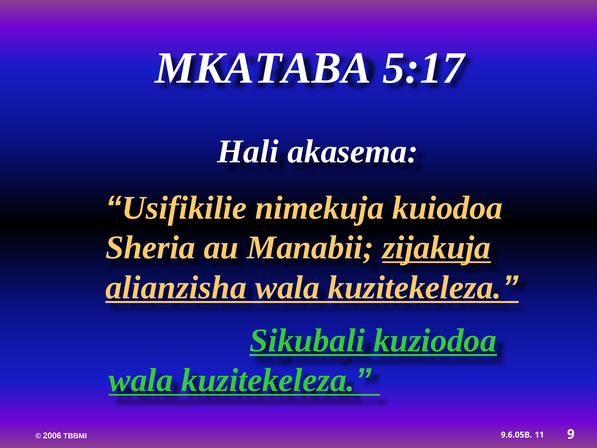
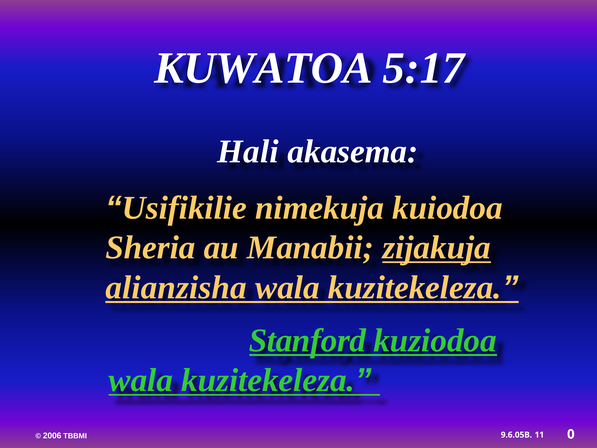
MKATABA: MKATABA -> KUWATOA
Sikubali: Sikubali -> Stanford
9: 9 -> 0
